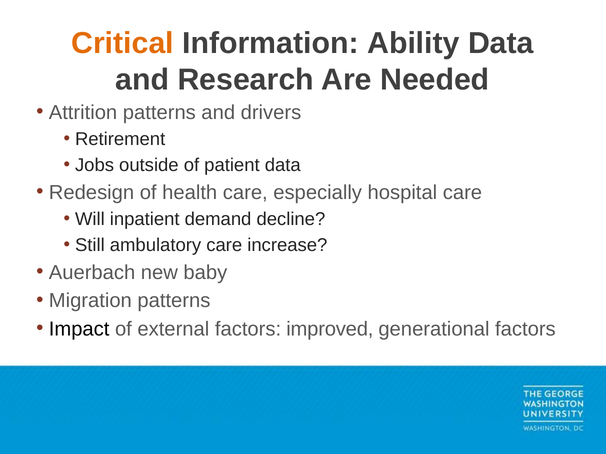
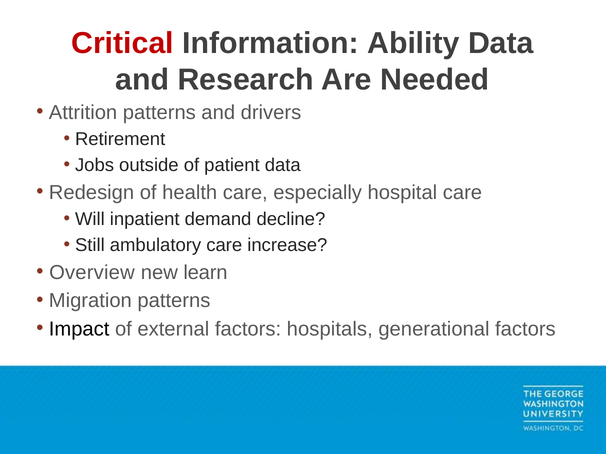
Critical colour: orange -> red
Auerbach: Auerbach -> Overview
baby: baby -> learn
improved: improved -> hospitals
